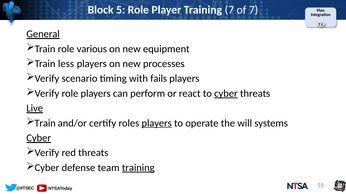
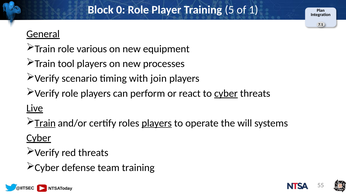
5: 5 -> 0
Training 7: 7 -> 5
of 7: 7 -> 1
less: less -> tool
fails: fails -> join
Train at (45, 123) underline: none -> present
training at (138, 168) underline: present -> none
